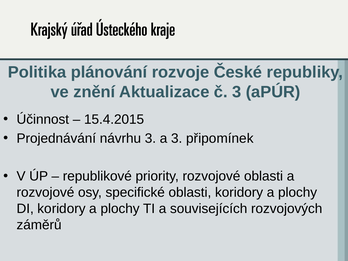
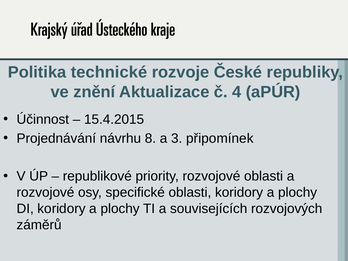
plánování: plánování -> technické
č 3: 3 -> 4
návrhu 3: 3 -> 8
